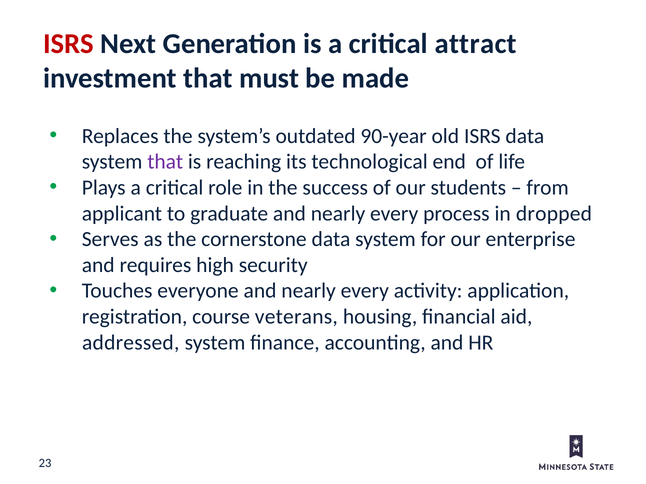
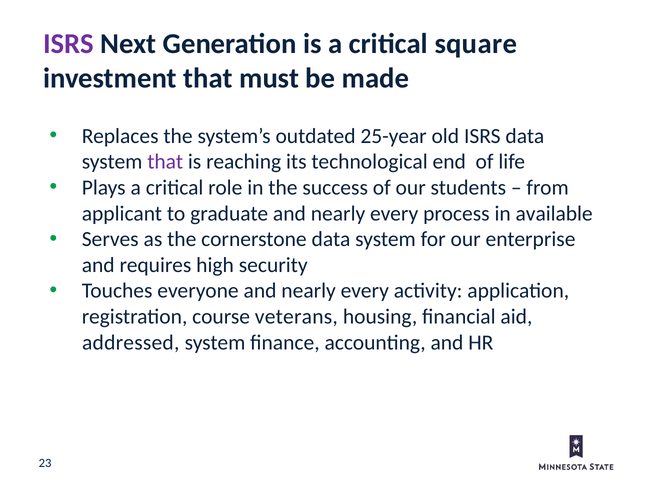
ISRS at (68, 44) colour: red -> purple
attract: attract -> square
90-year: 90-year -> 25-year
dropped: dropped -> available
